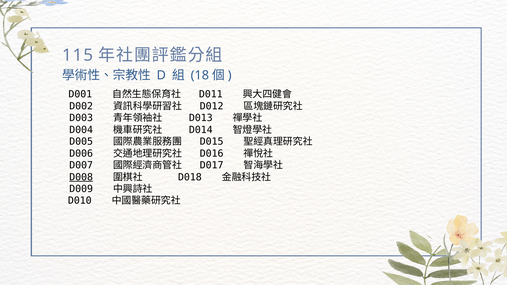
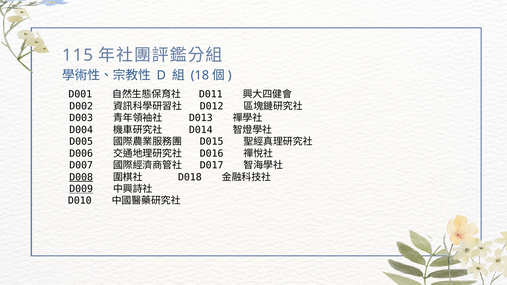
D009 underline: none -> present
